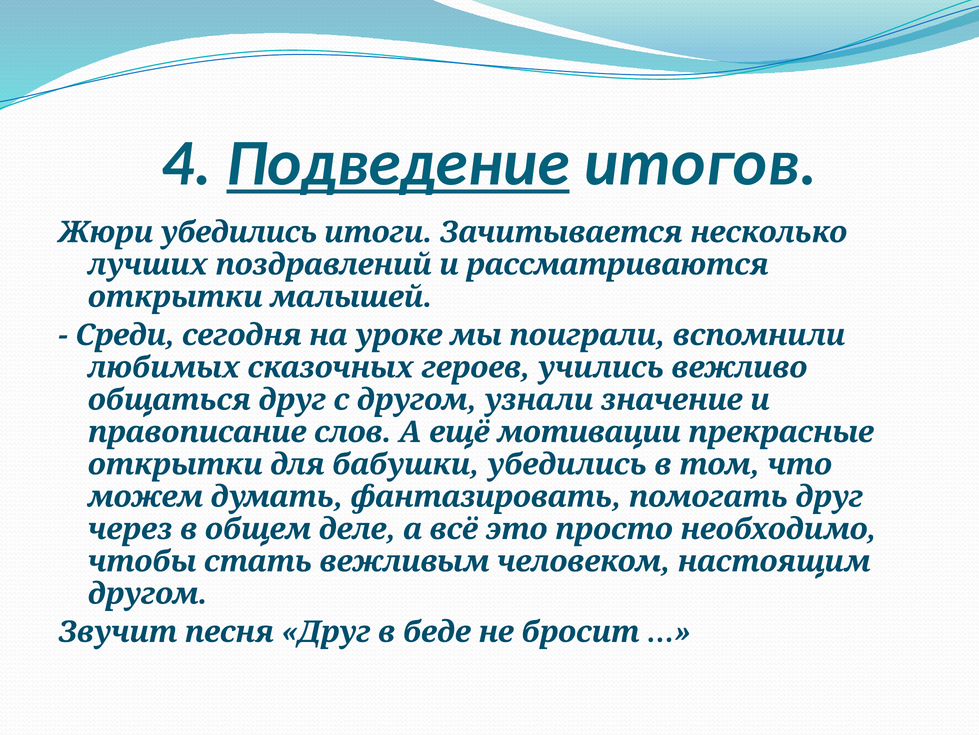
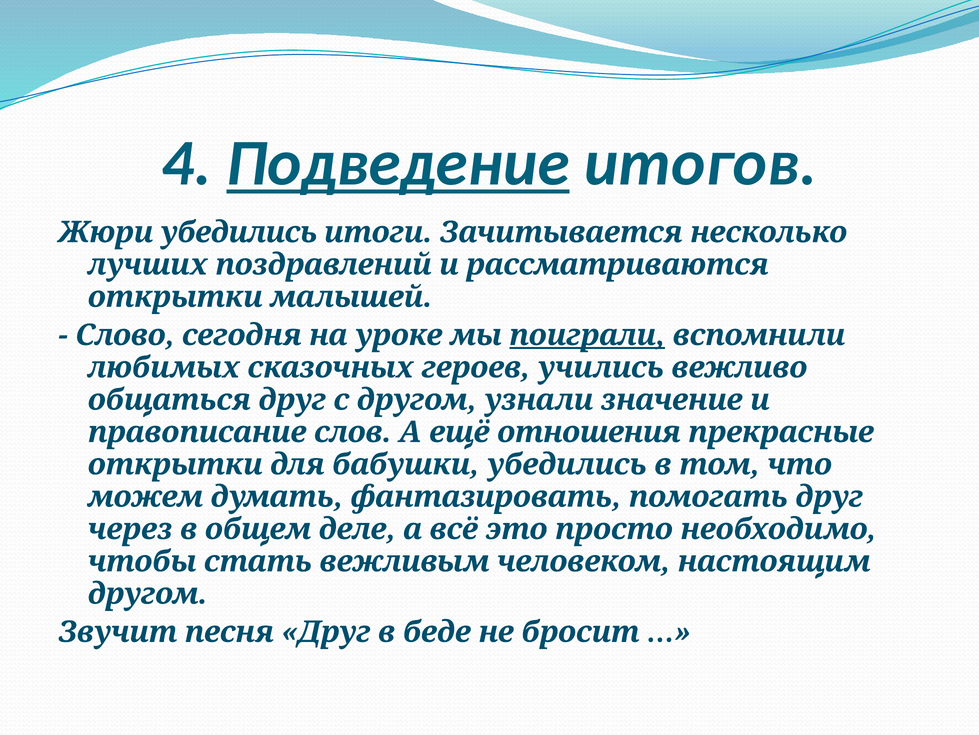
Среди: Среди -> Слово
поиграли underline: none -> present
мотивации: мотивации -> отношения
